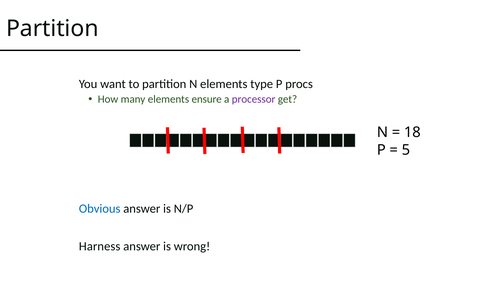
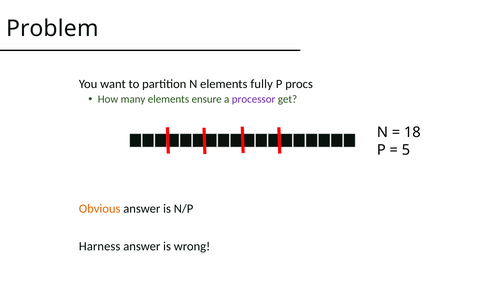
Partition at (52, 28): Partition -> Problem
type: type -> fully
Obvious colour: blue -> orange
